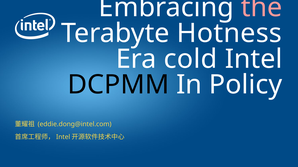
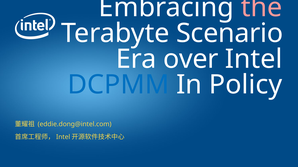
Hotness: Hotness -> Scenario
cold: cold -> over
DCPMM colour: black -> blue
